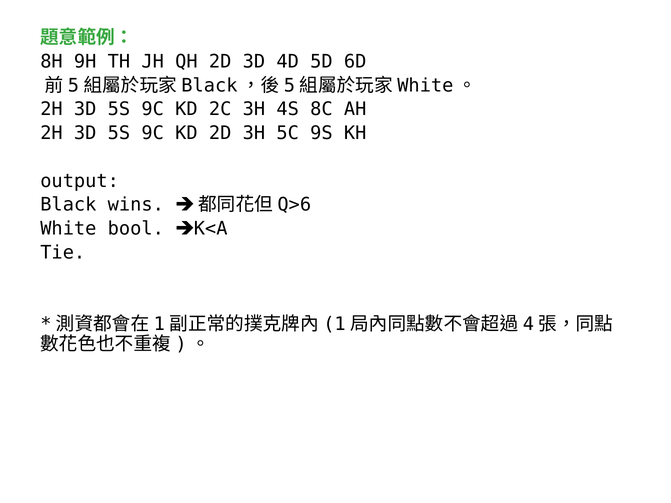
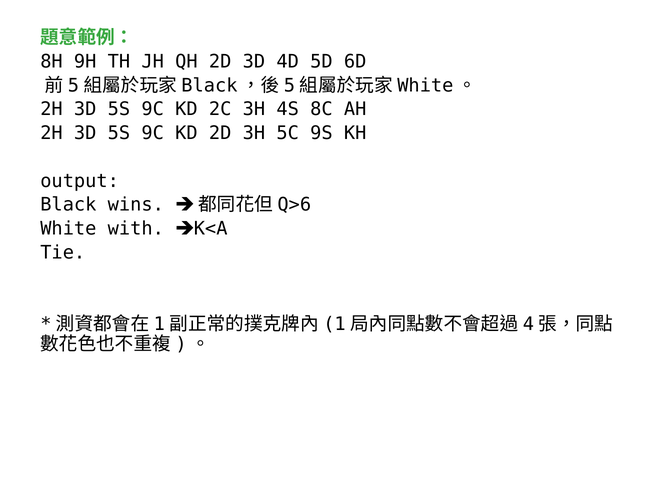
bool: bool -> with
